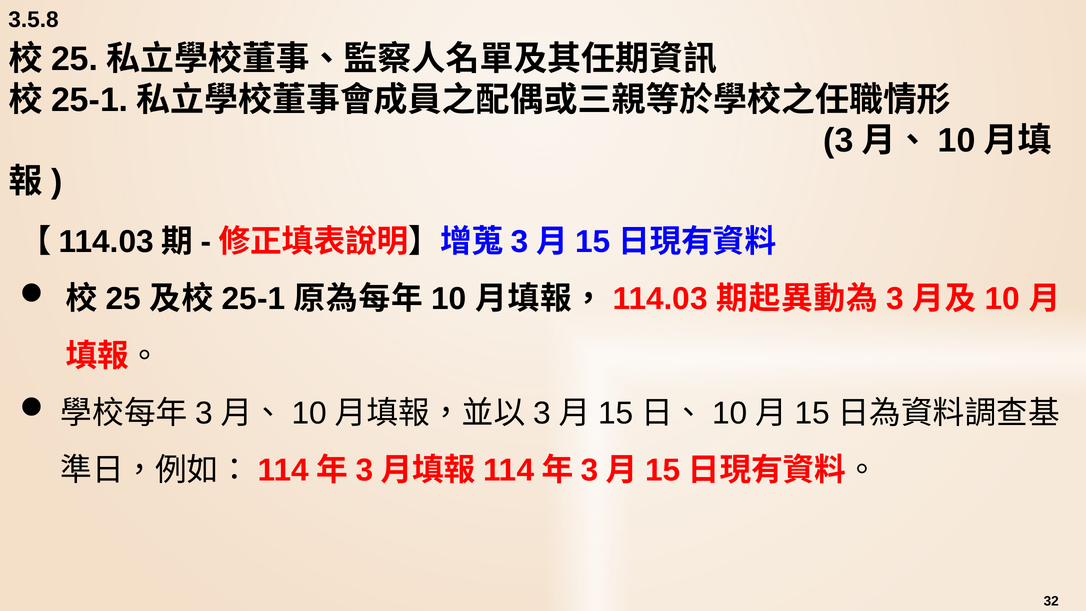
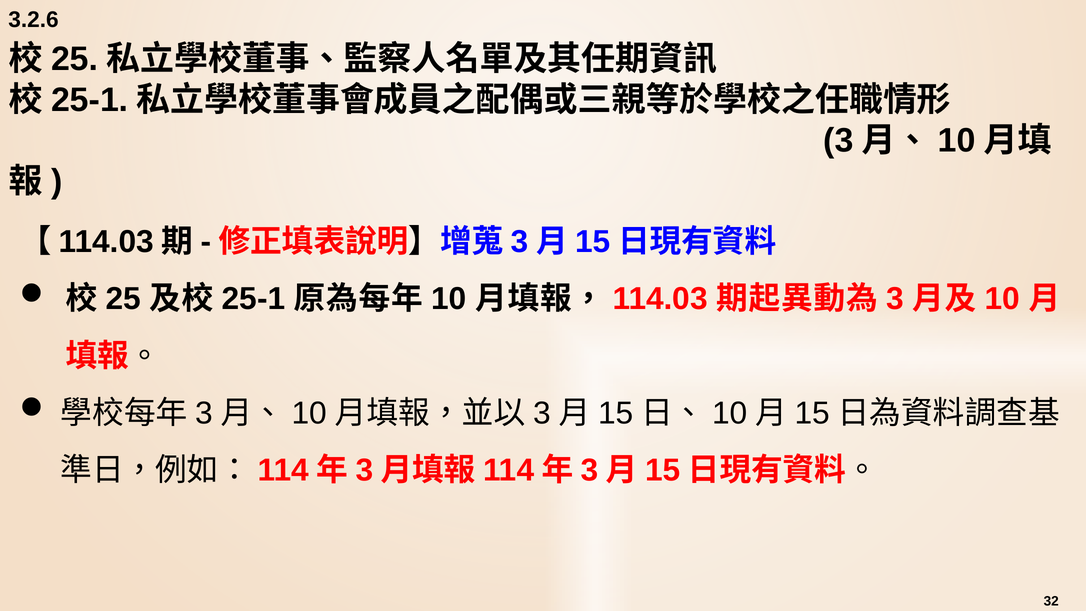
3.5.8: 3.5.8 -> 3.2.6
